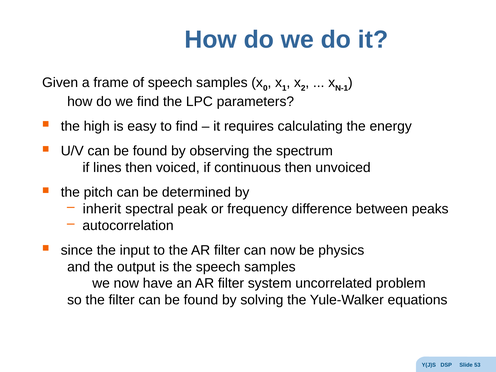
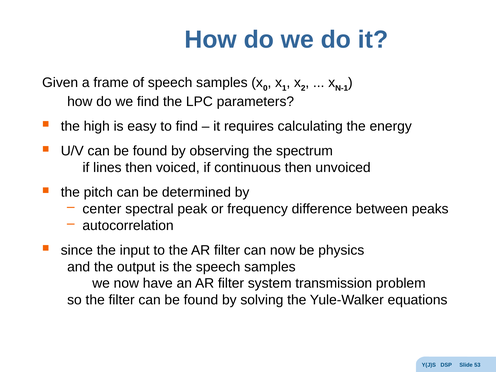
inherit: inherit -> center
uncorrelated: uncorrelated -> transmission
